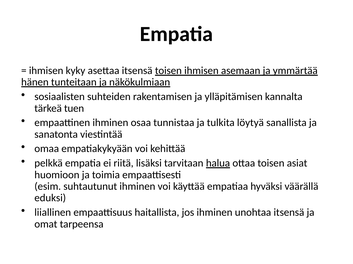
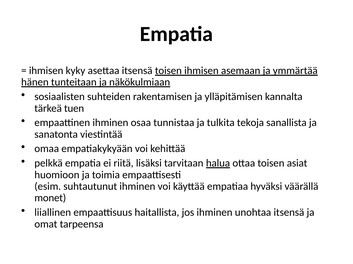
löytyä: löytyä -> tekoja
eduksi: eduksi -> monet
